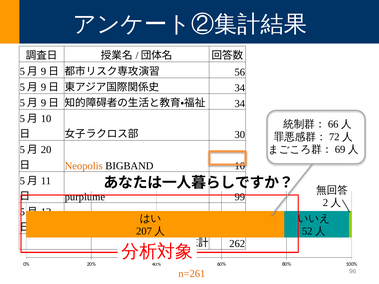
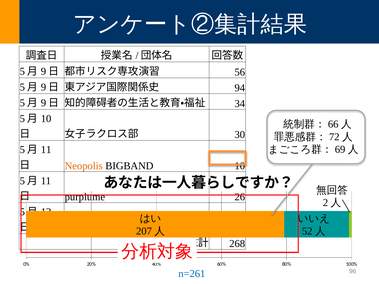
34 at (240, 88): 34 -> 94
20 at (46, 150): 20 -> 11
99: 99 -> 26
262: 262 -> 268
n=261 colour: orange -> blue
